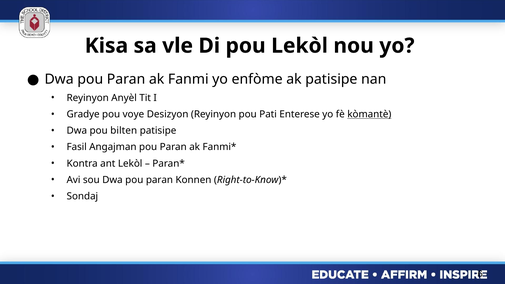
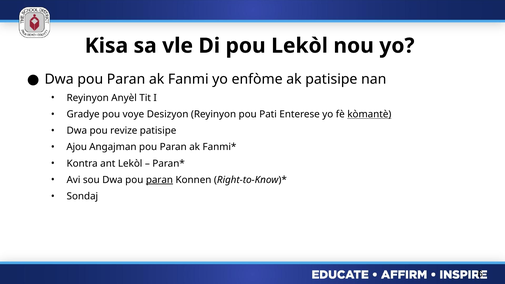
bilten: bilten -> revize
Fasil: Fasil -> Ajou
paran at (159, 180) underline: none -> present
